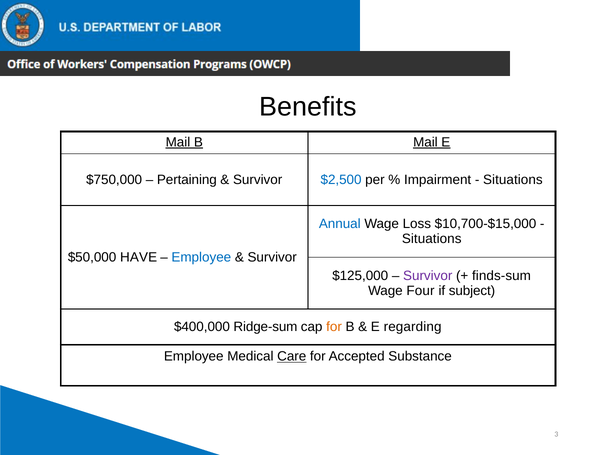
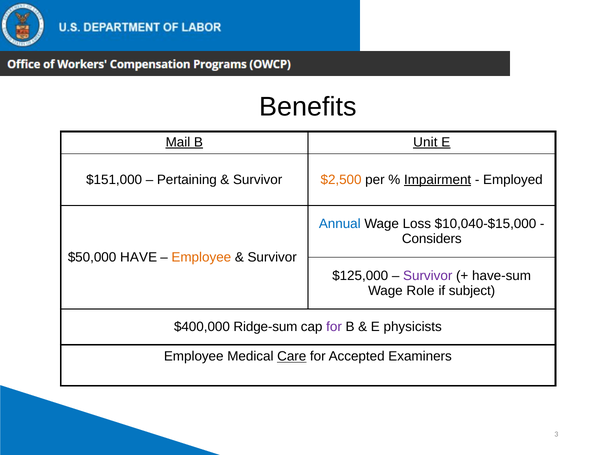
B Mail: Mail -> Unit
$750,000: $750,000 -> $151,000
$2,500 colour: blue -> orange
Impairment underline: none -> present
Situations at (513, 180): Situations -> Employed
$10,700-$15,000: $10,700-$15,000 -> $10,040-$15,000
Situations at (432, 239): Situations -> Considers
Employee at (201, 257) colour: blue -> orange
finds-sum: finds-sum -> have-sum
Four: Four -> Role
for at (334, 327) colour: orange -> purple
regarding: regarding -> physicists
Substance: Substance -> Examiners
